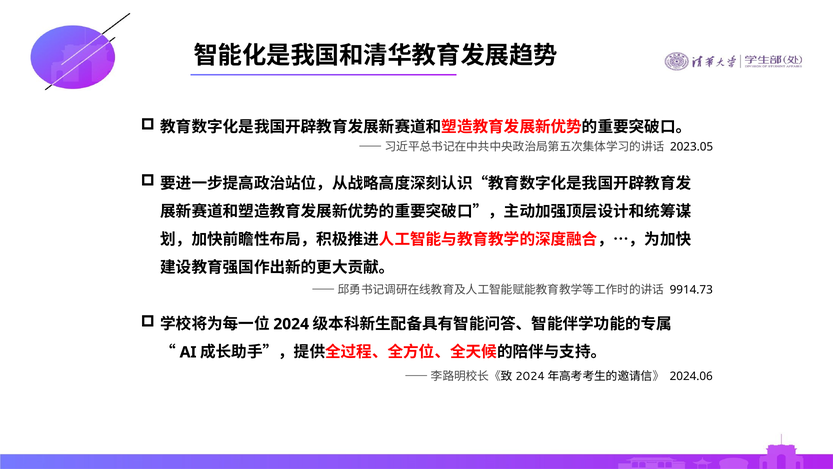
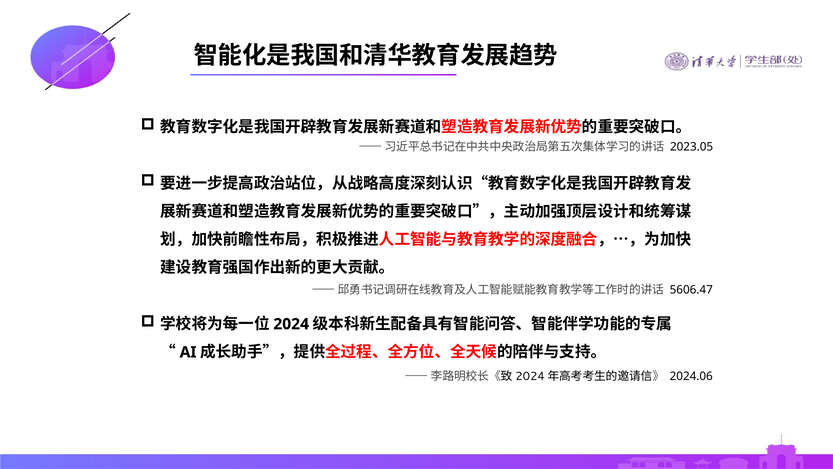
9914.73: 9914.73 -> 5606.47
